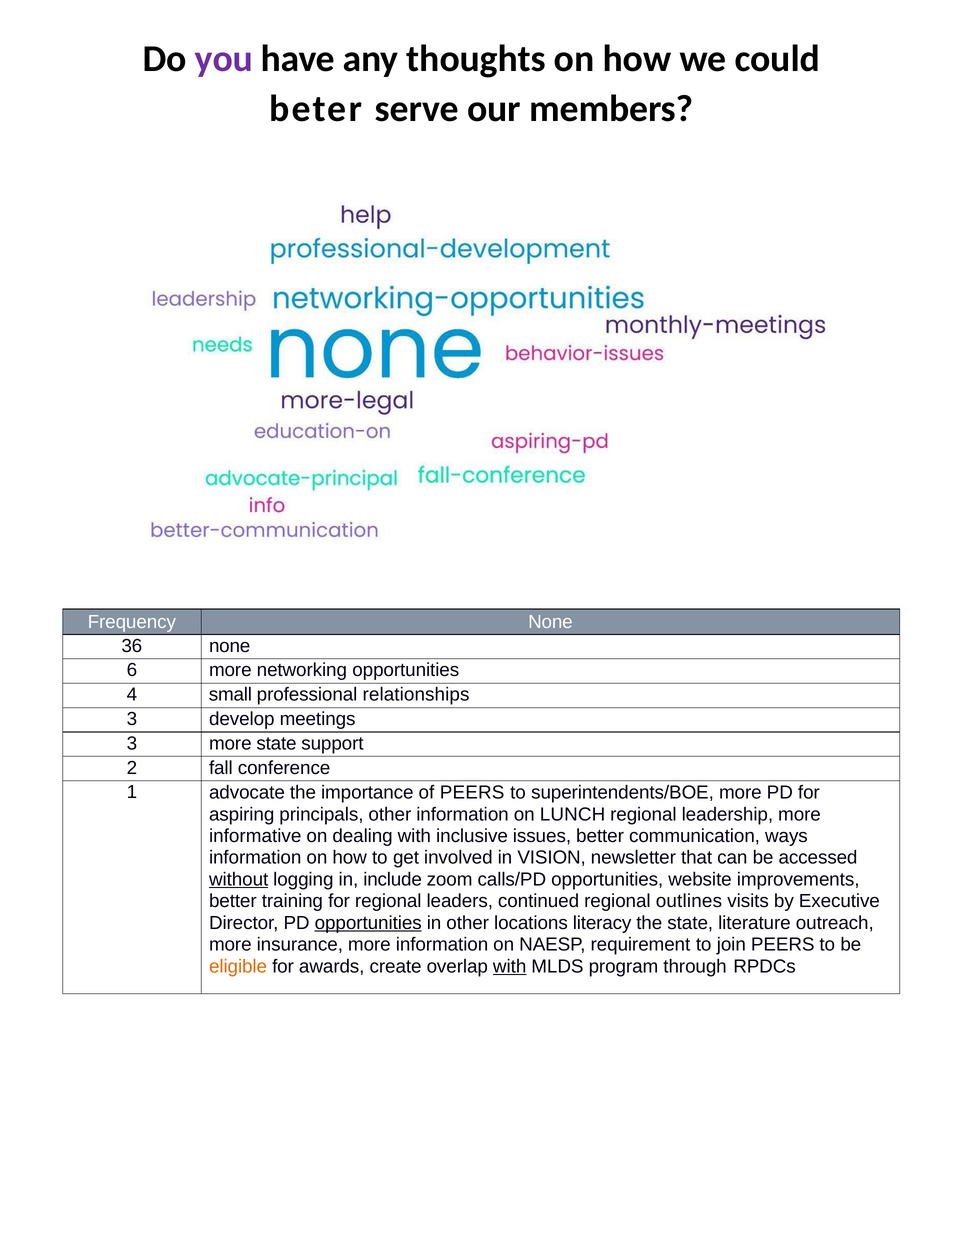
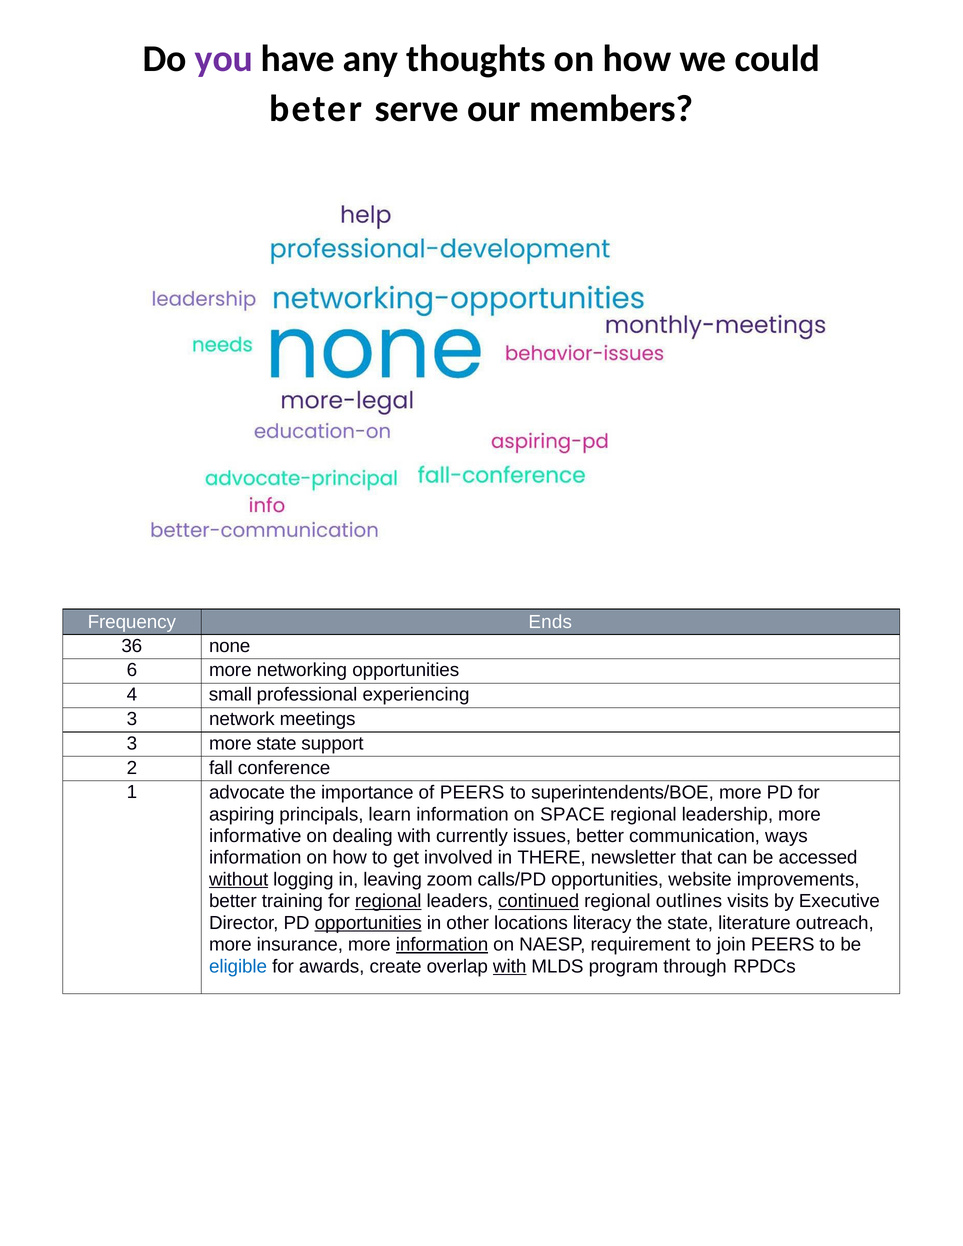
Frequency None: None -> Ends
relationships: relationships -> experiencing
develop: develop -> network
principals other: other -> learn
LUNCH: LUNCH -> SPACE
inclusive: inclusive -> currently
VISION: VISION -> THERE
include: include -> leaving
regional at (388, 901) underline: none -> present
continued underline: none -> present
information at (442, 945) underline: none -> present
eligible colour: orange -> blue
